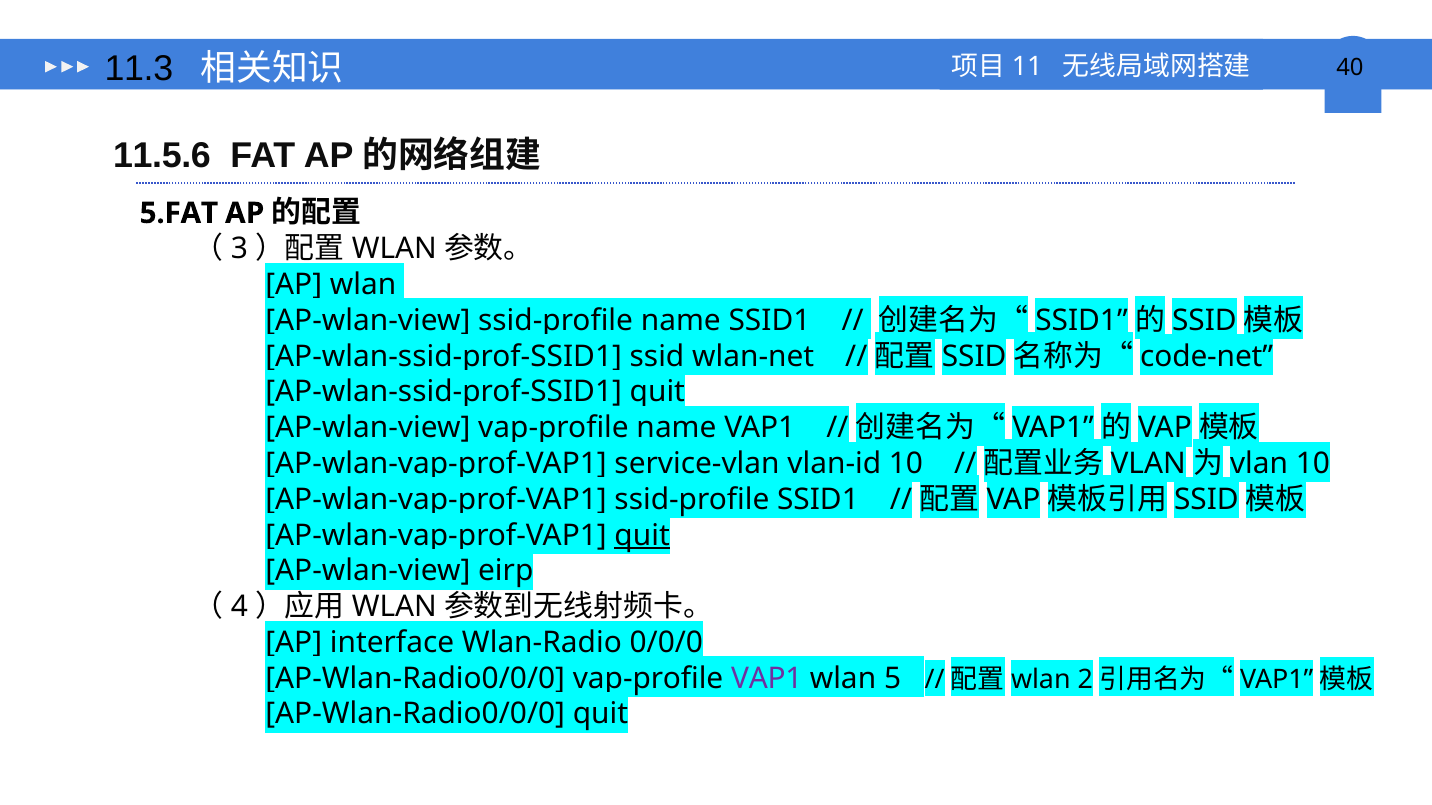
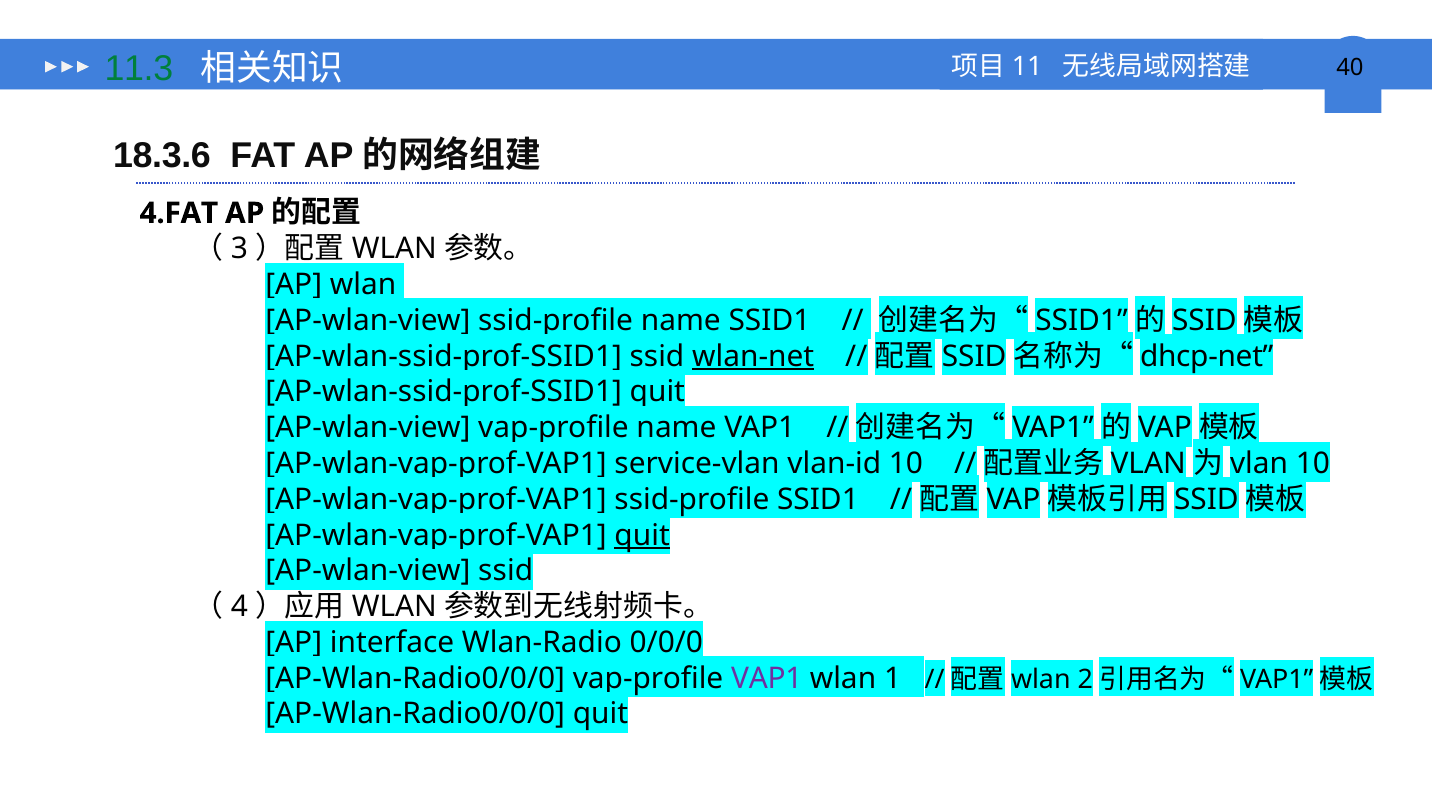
11.3 colour: black -> green
11.5.6: 11.5.6 -> 18.3.6
5.FAT: 5.FAT -> 4.FAT
wlan-net underline: none -> present
code-net: code-net -> dhcp-net
AP-wlan-view eirp: eirp -> ssid
5: 5 -> 1
